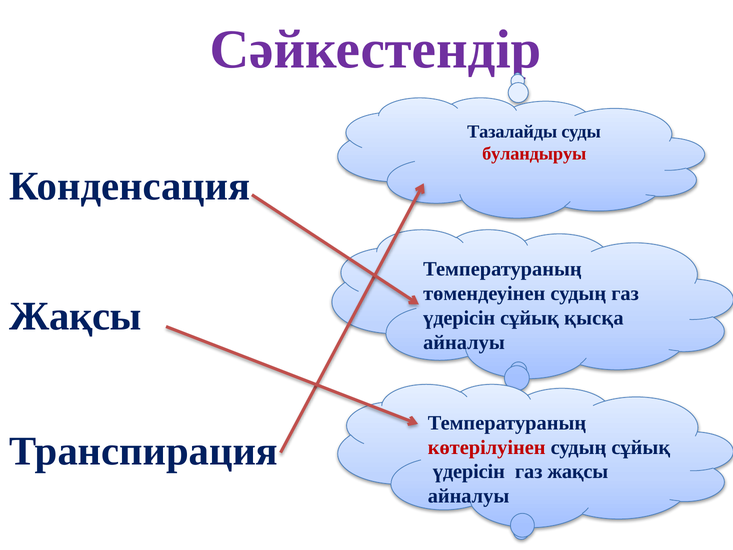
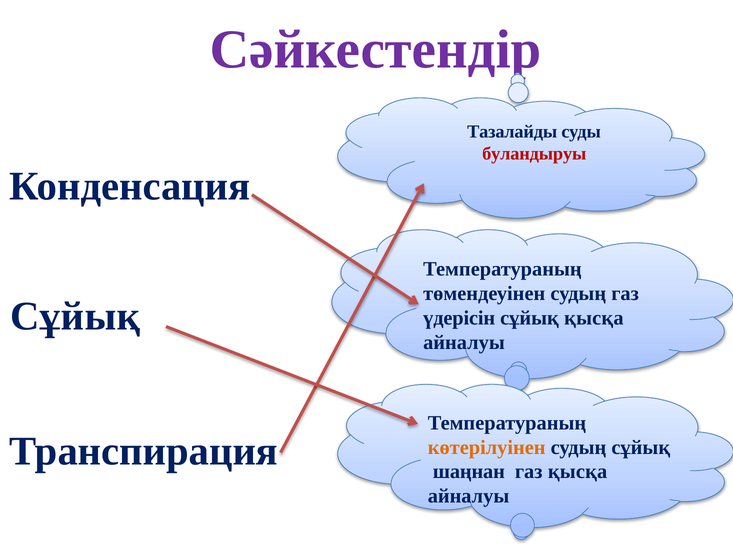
Жақсы at (75, 316): Жақсы -> Сұйық
көтерілуінен colour: red -> orange
үдерісін at (469, 472): үдерісін -> шаңнан
газ жақсы: жақсы -> қысқа
